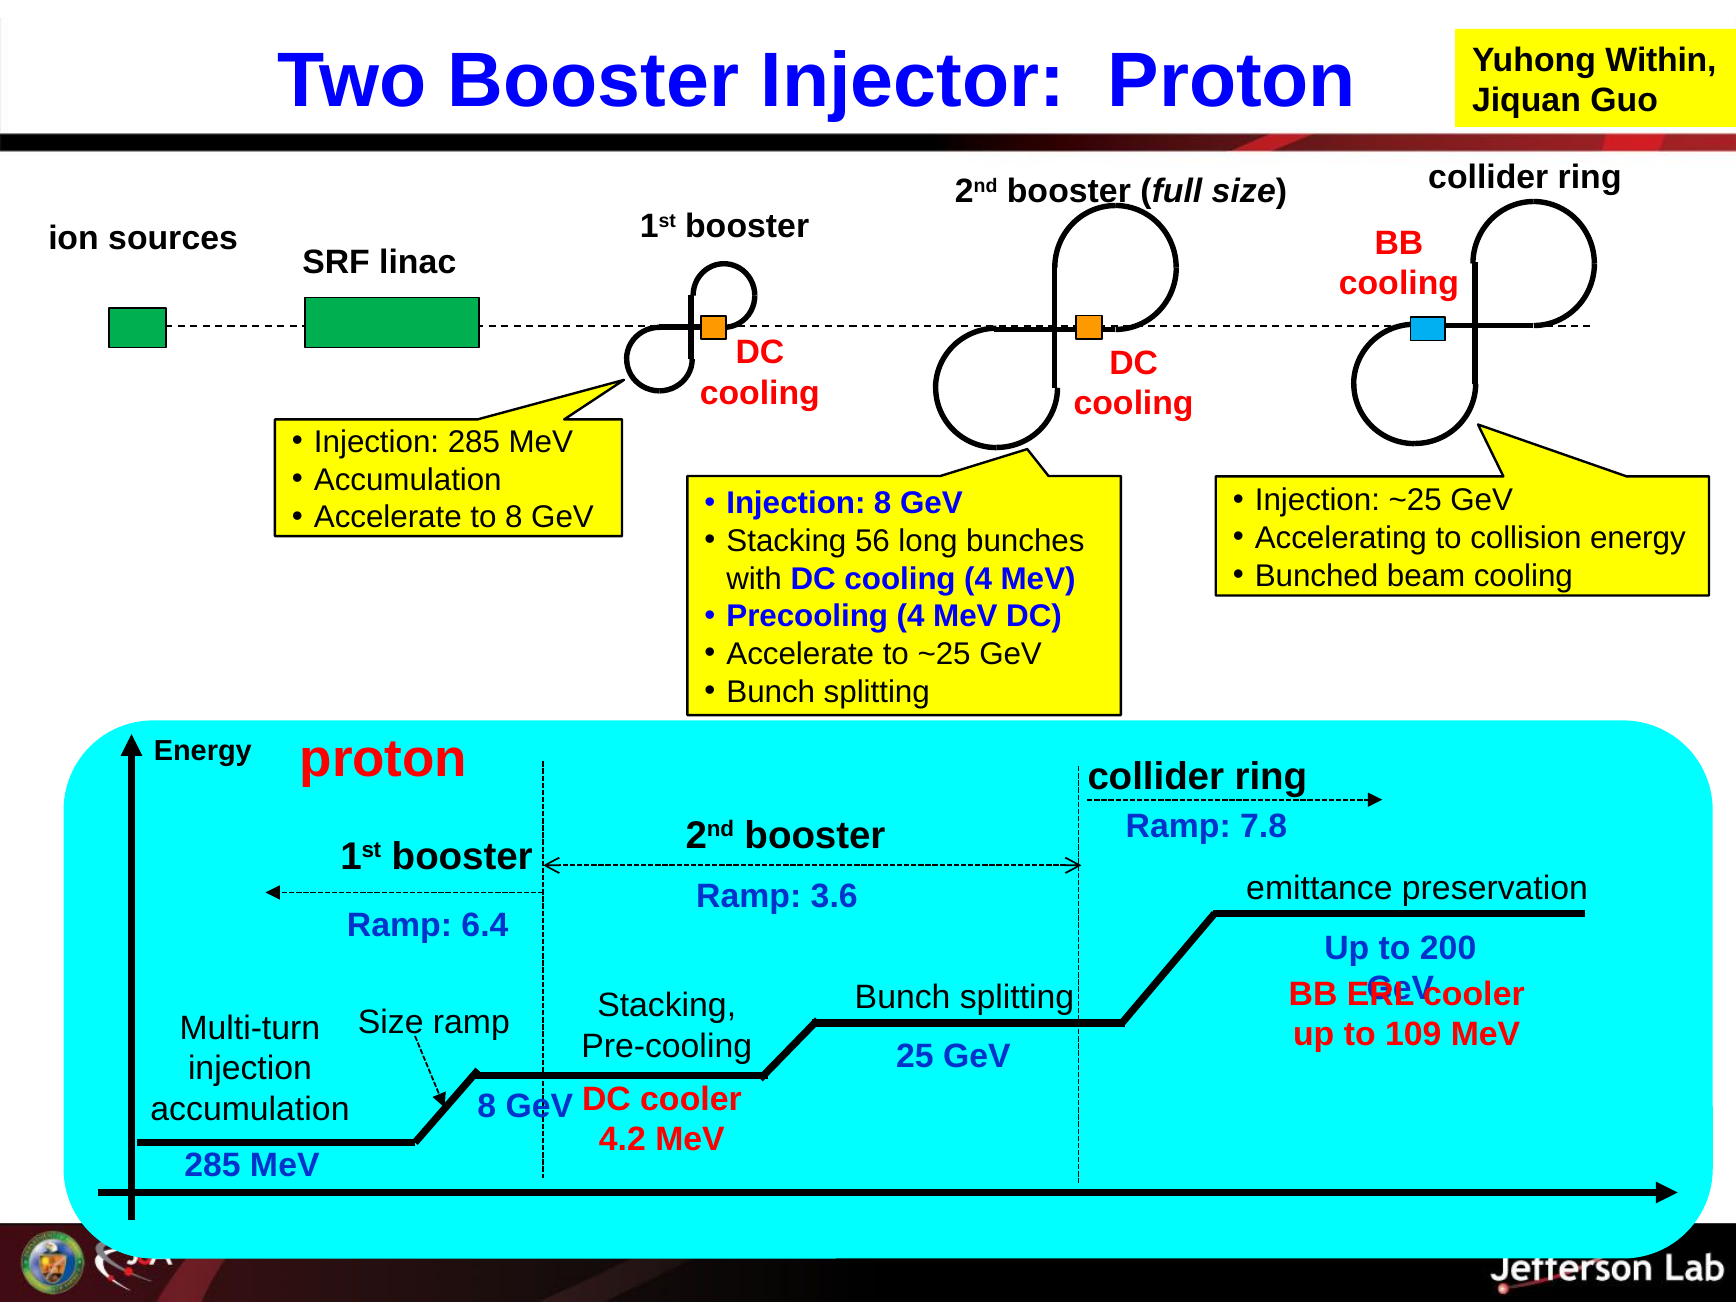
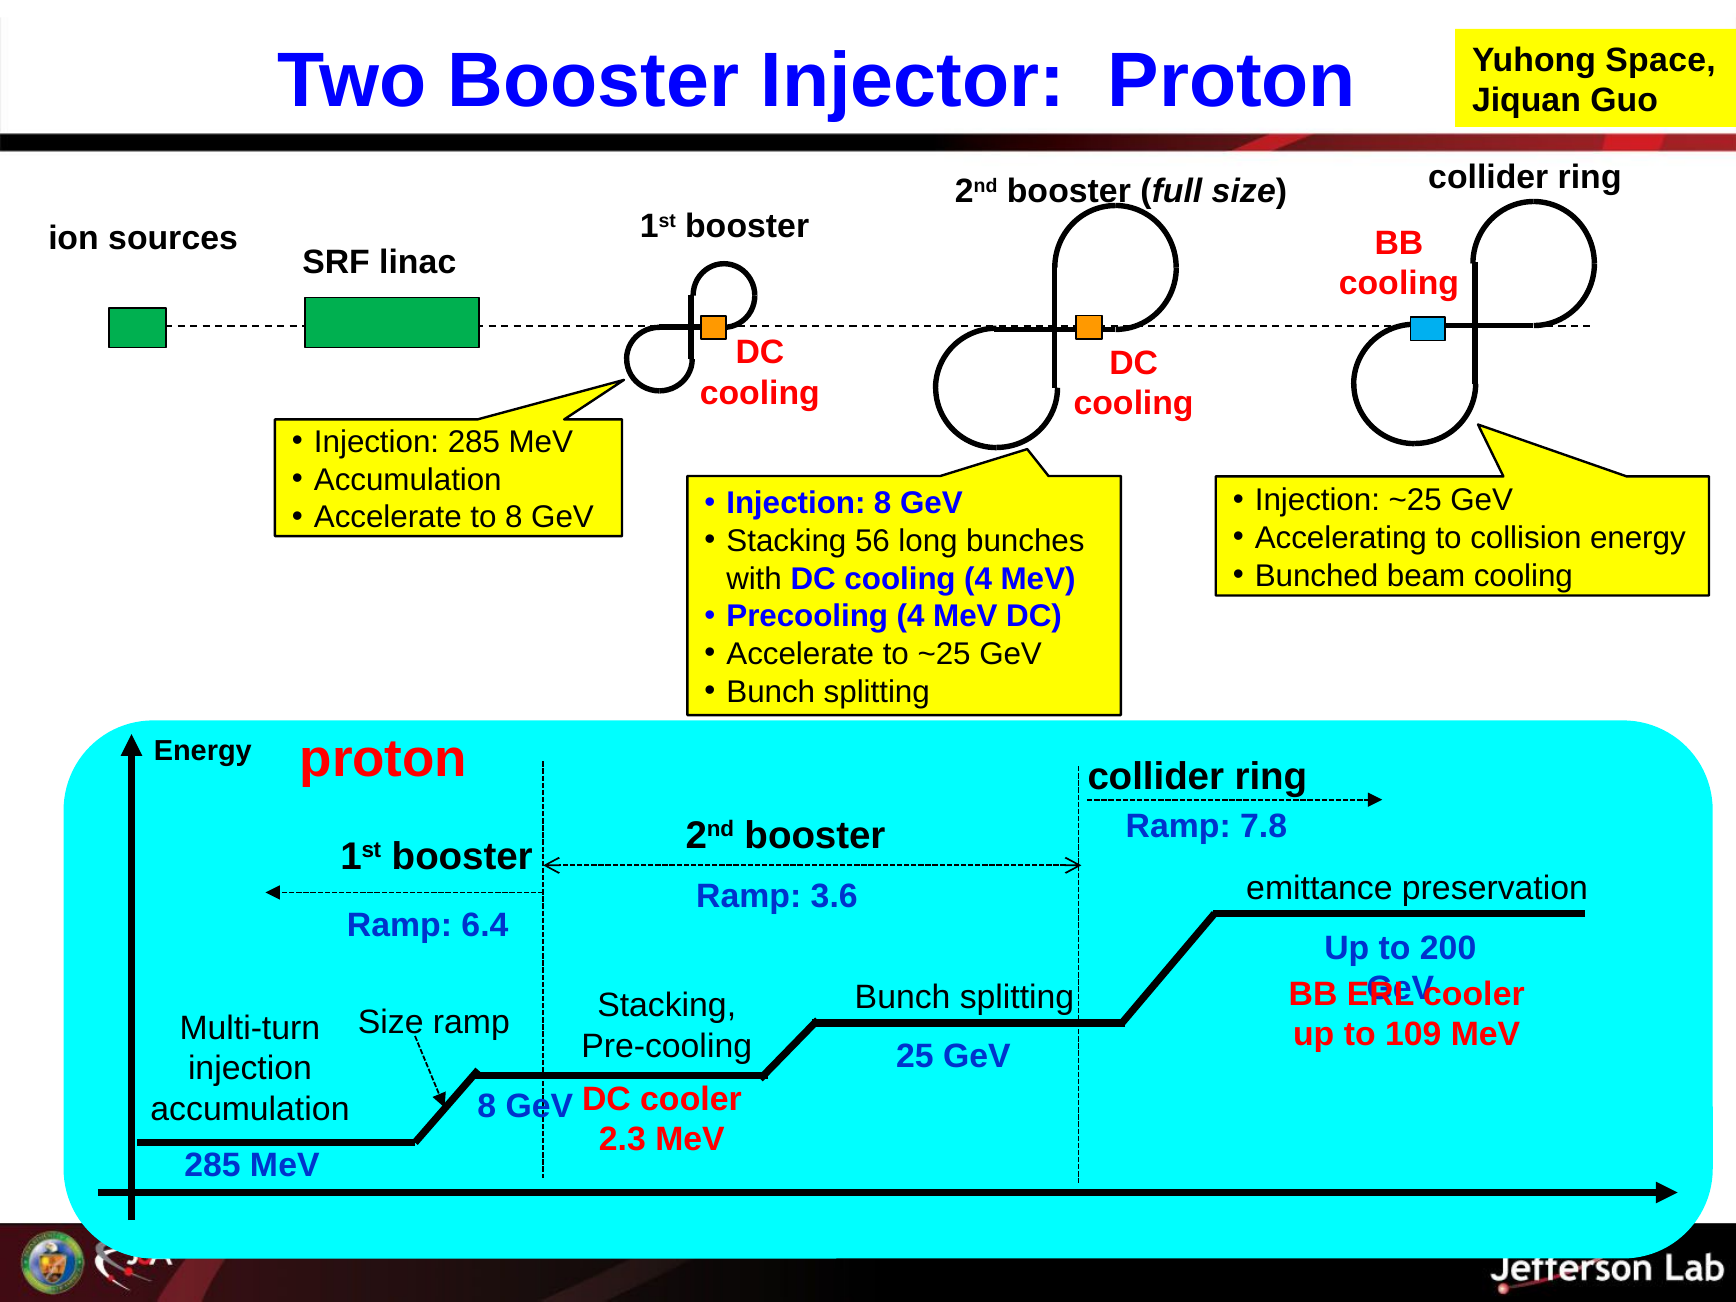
Within: Within -> Space
4.2: 4.2 -> 2.3
